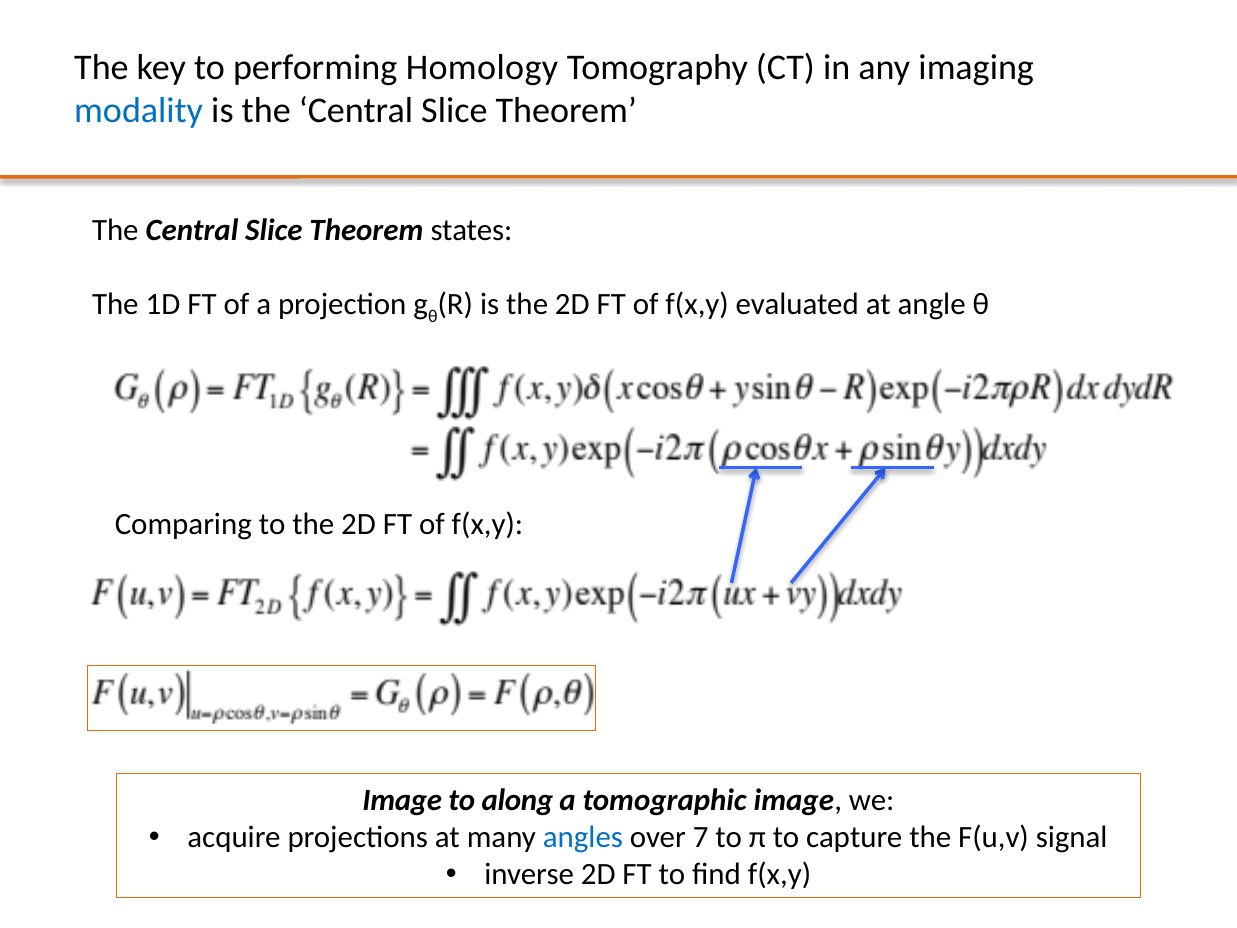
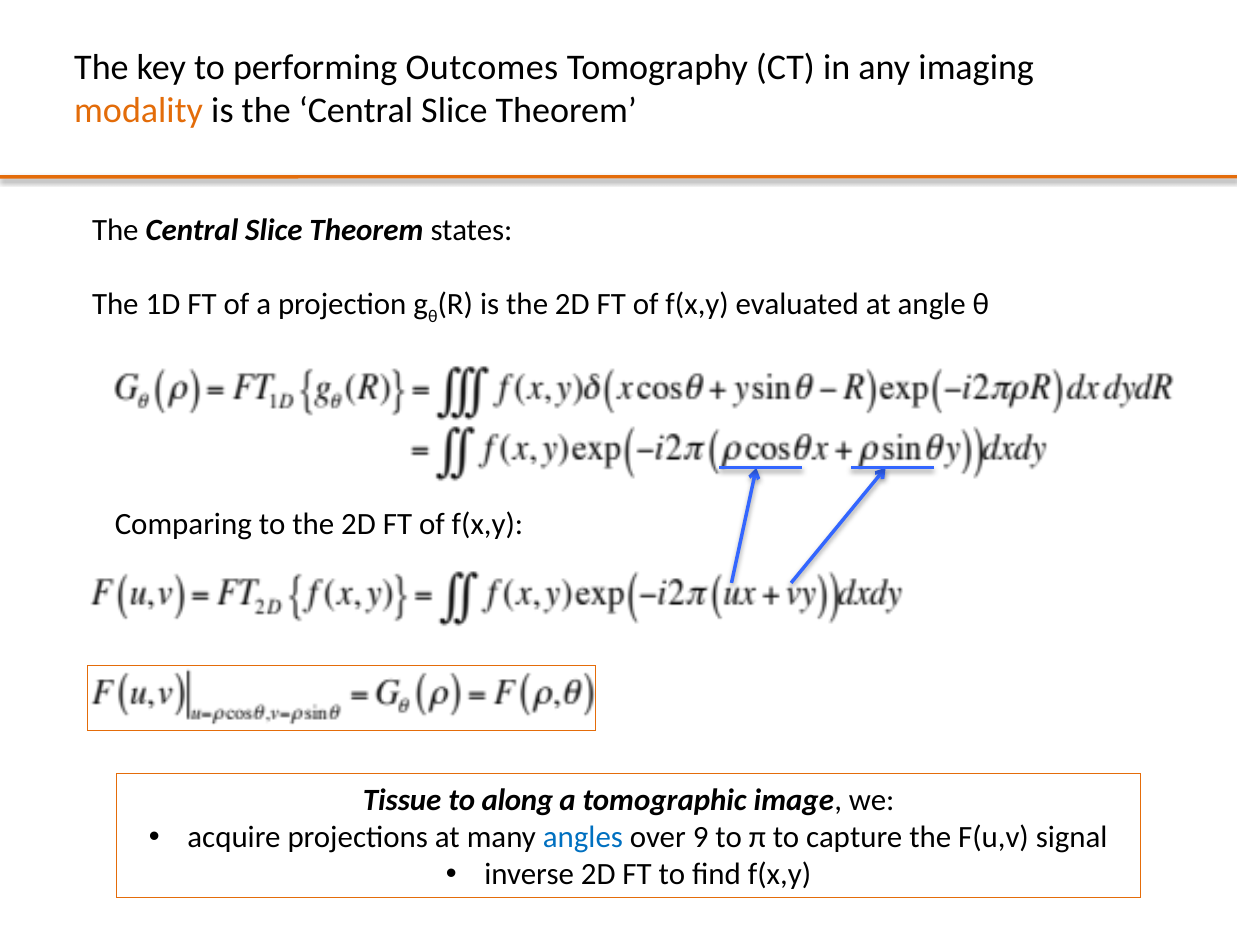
Homology: Homology -> Outcomes
modality colour: blue -> orange
Image at (402, 800): Image -> Tissue
7: 7 -> 9
